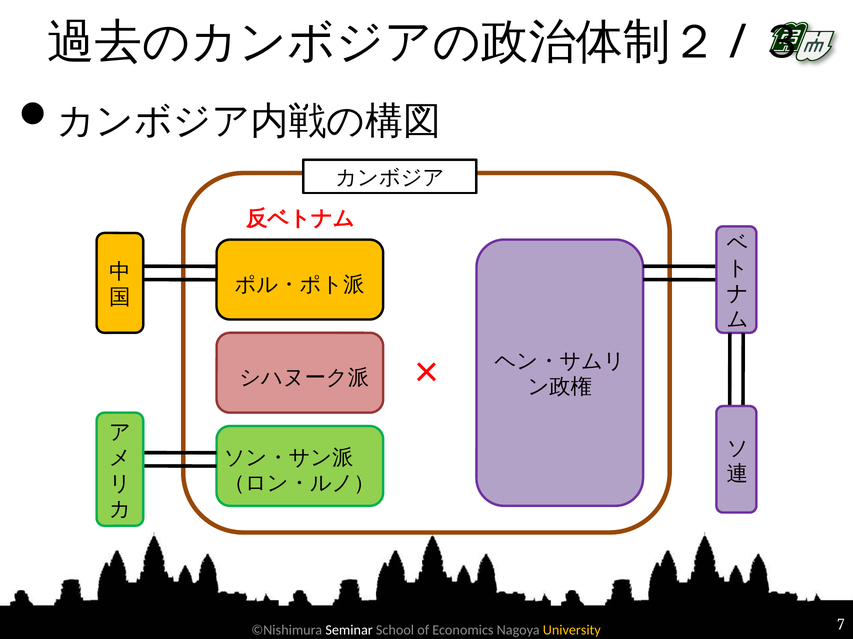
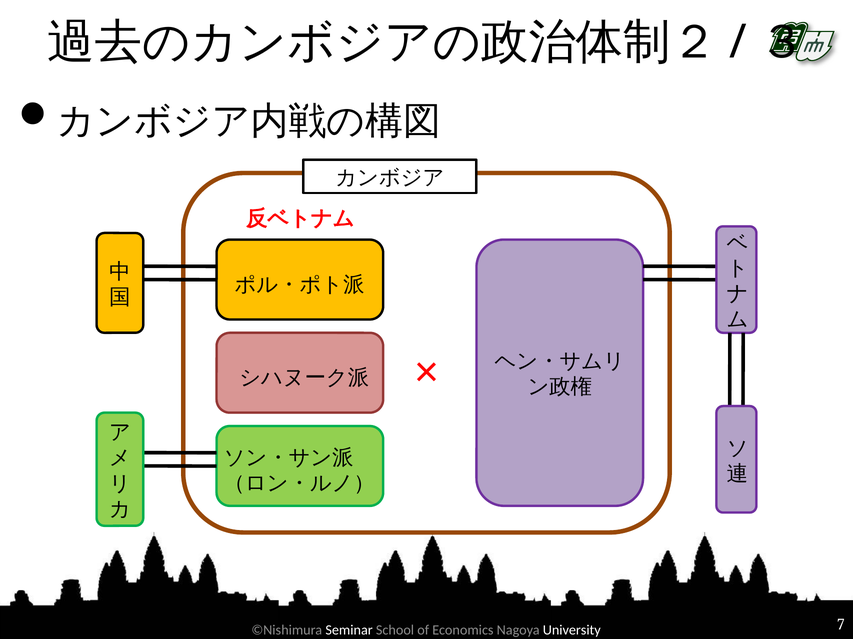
University colour: yellow -> white
